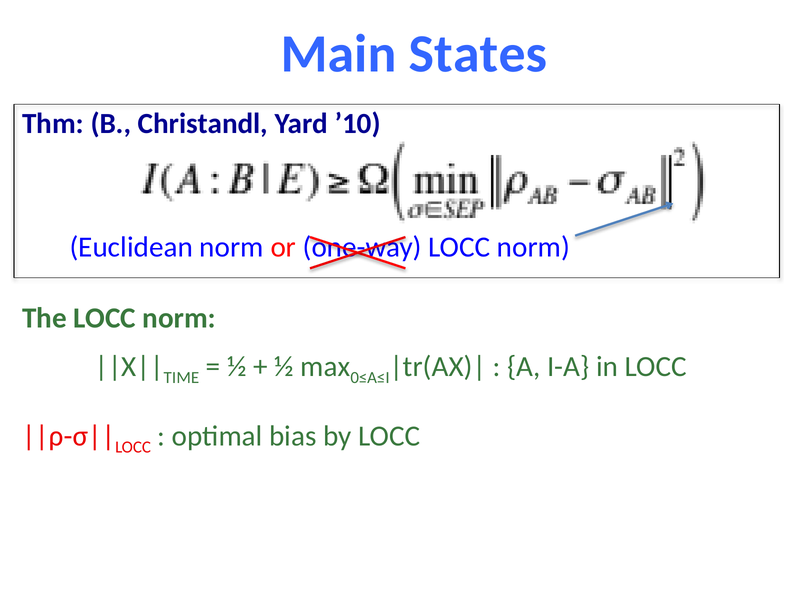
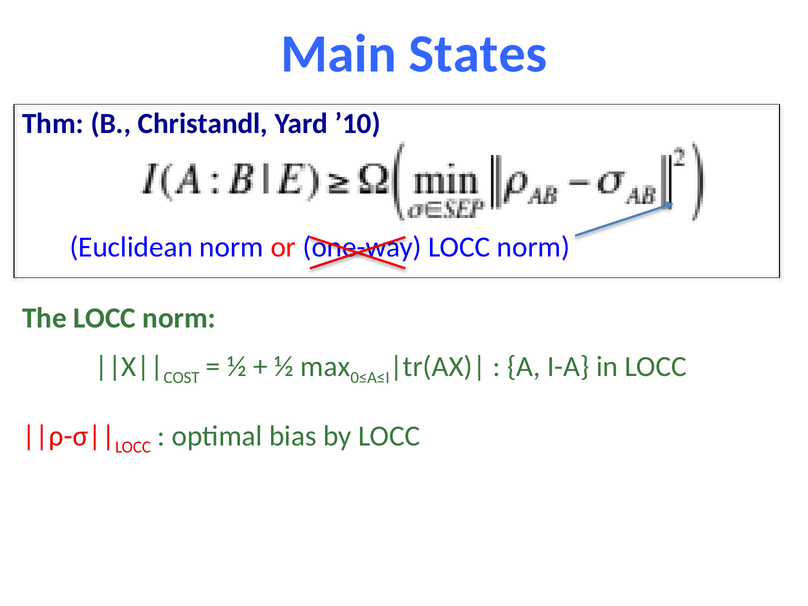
TIME: TIME -> COST
